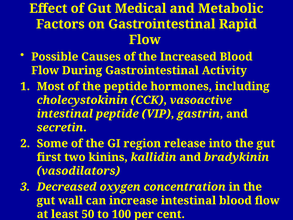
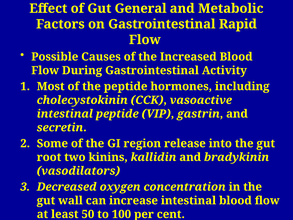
Medical: Medical -> General
first: first -> root
